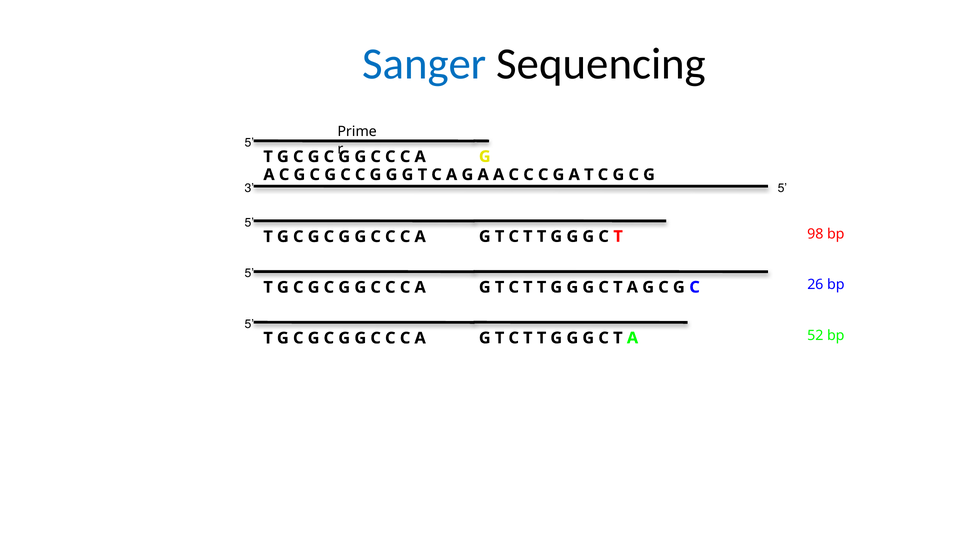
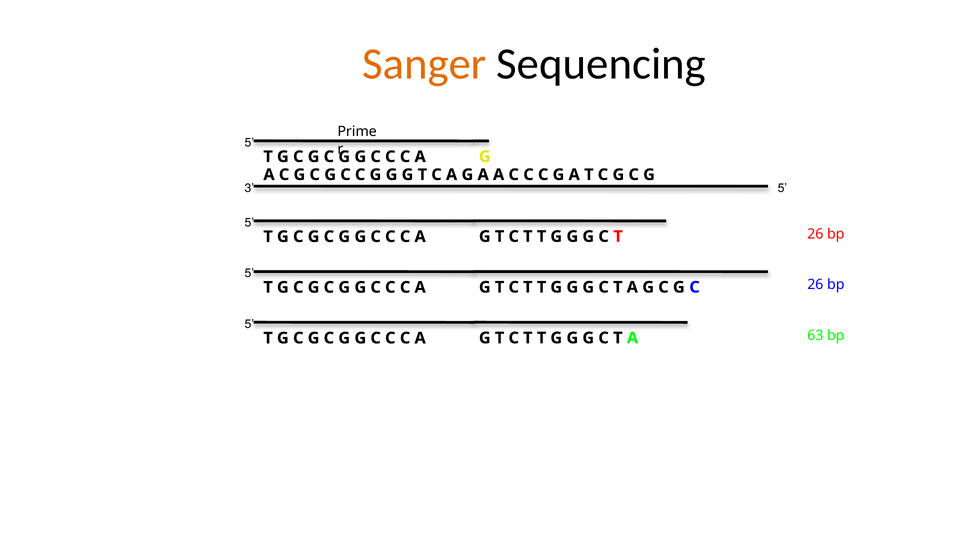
Sanger colour: blue -> orange
A 98: 98 -> 26
52: 52 -> 63
